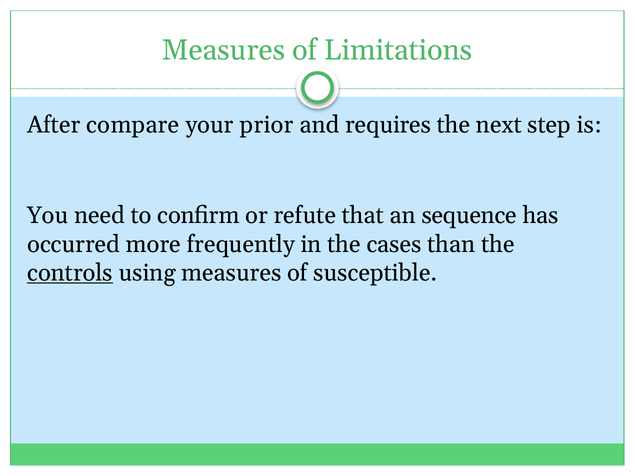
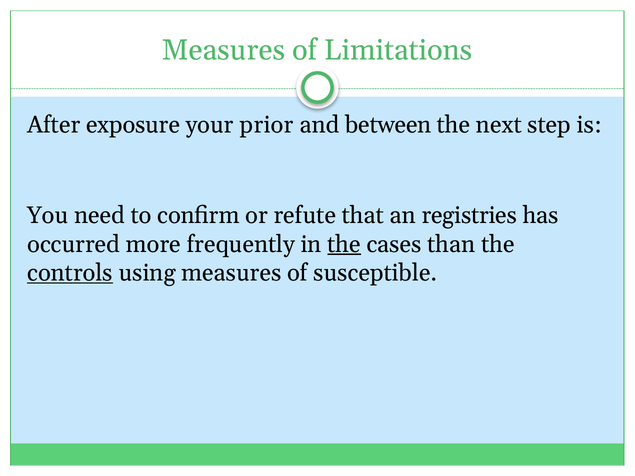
compare: compare -> exposure
requires: requires -> between
sequence: sequence -> registries
the at (344, 244) underline: none -> present
